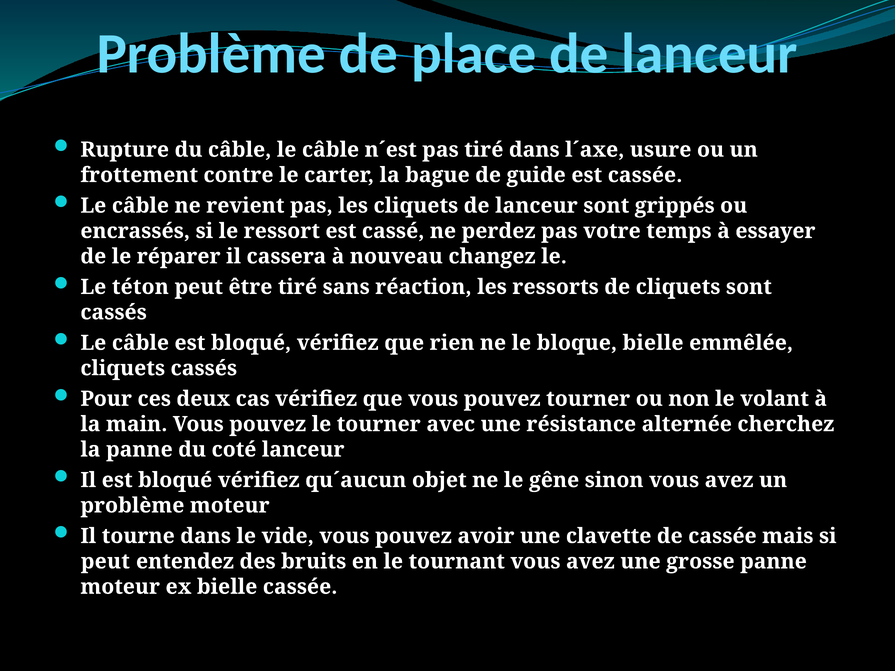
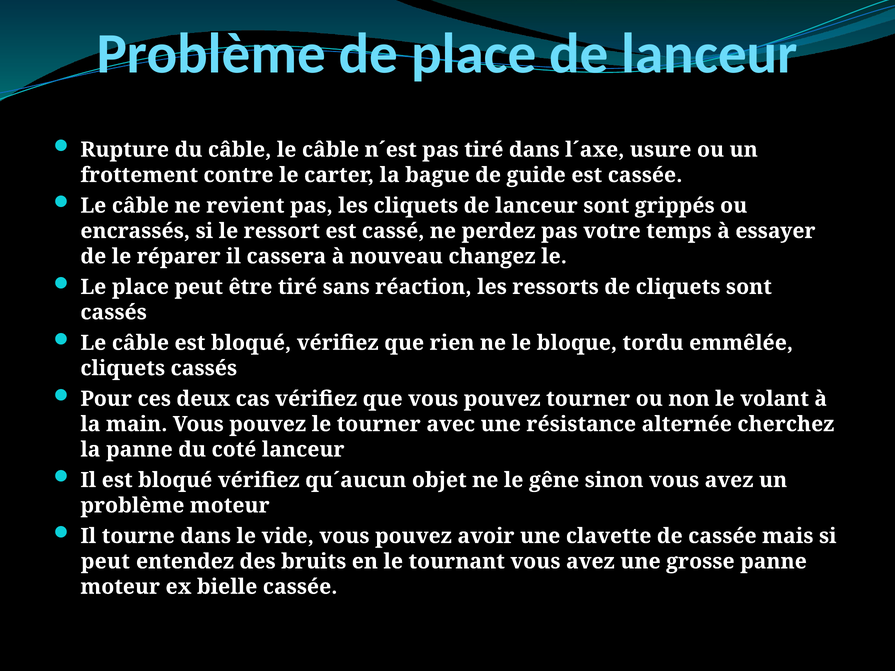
Le téton: téton -> place
bloque bielle: bielle -> tordu
